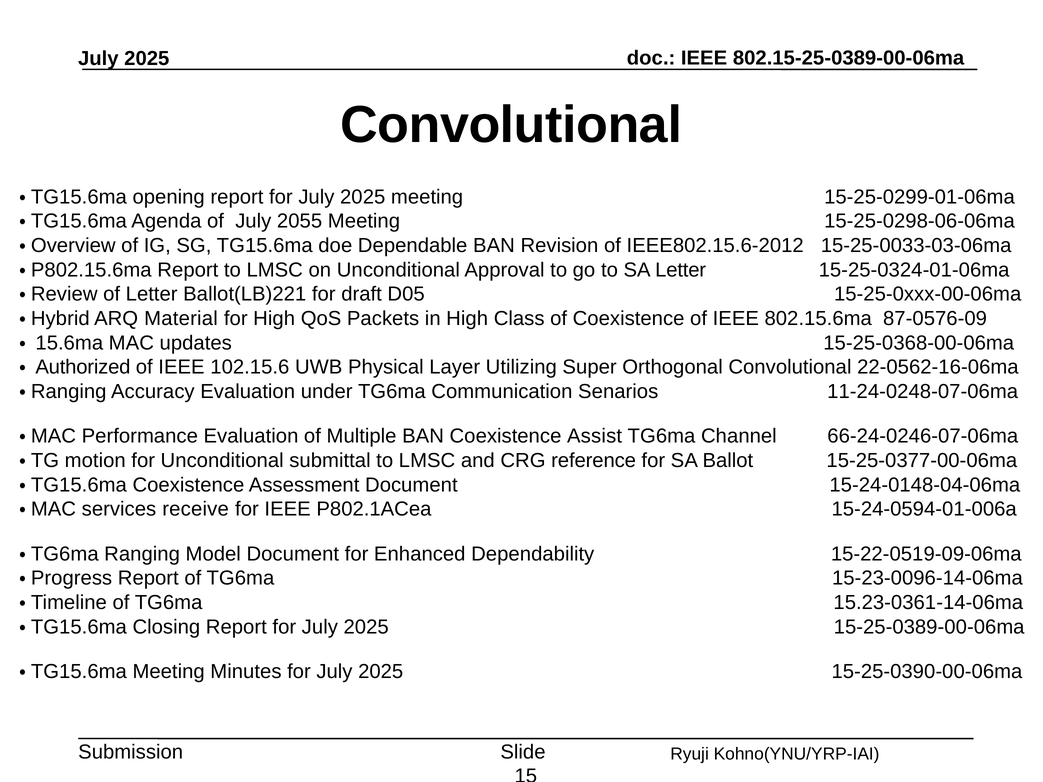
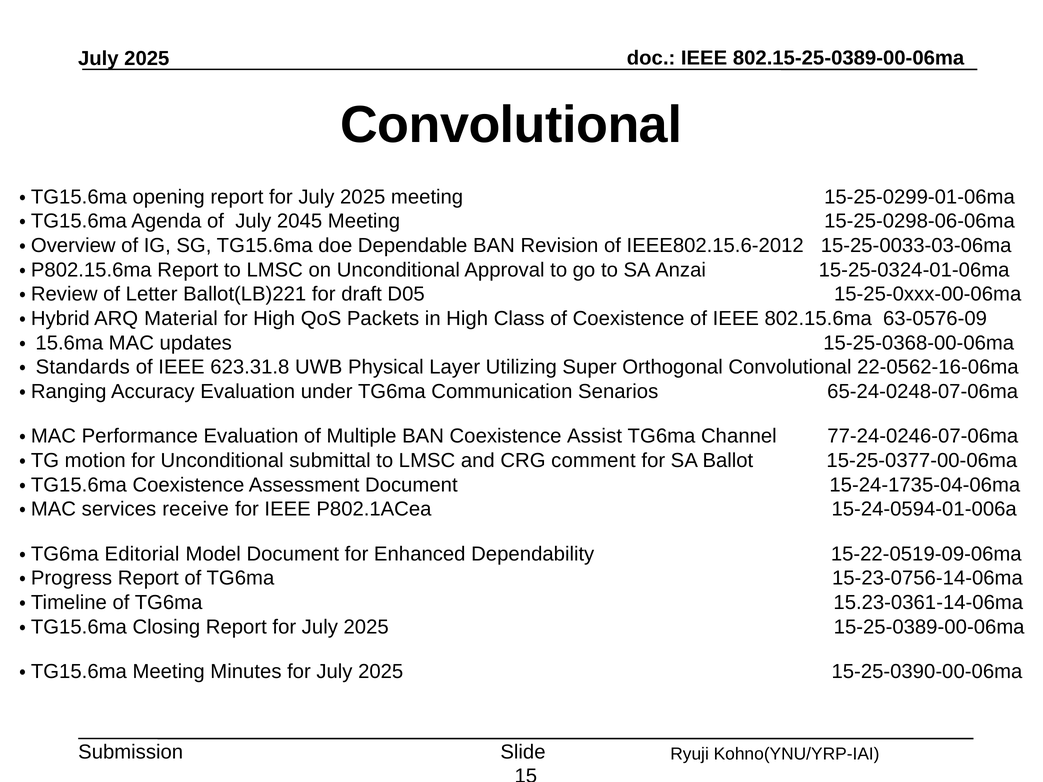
2055: 2055 -> 2045
SA Letter: Letter -> Anzai
87-0576-09: 87-0576-09 -> 63-0576-09
Authorized: Authorized -> Standards
102.15.6: 102.15.6 -> 623.31.8
11-24-0248-07-06ma: 11-24-0248-07-06ma -> 65-24-0248-07-06ma
66-24-0246-07-06ma: 66-24-0246-07-06ma -> 77-24-0246-07-06ma
reference: reference -> comment
15-24-0148-04-06ma: 15-24-0148-04-06ma -> 15-24-1735-04-06ma
Ranging: Ranging -> Editorial
15-23-0096-14-06ma: 15-23-0096-14-06ma -> 15-23-0756-14-06ma
